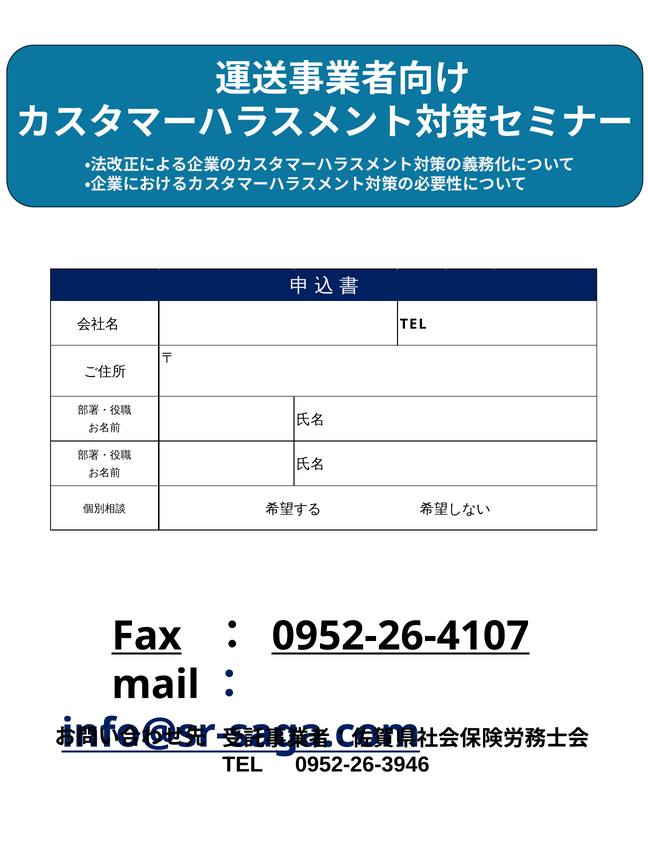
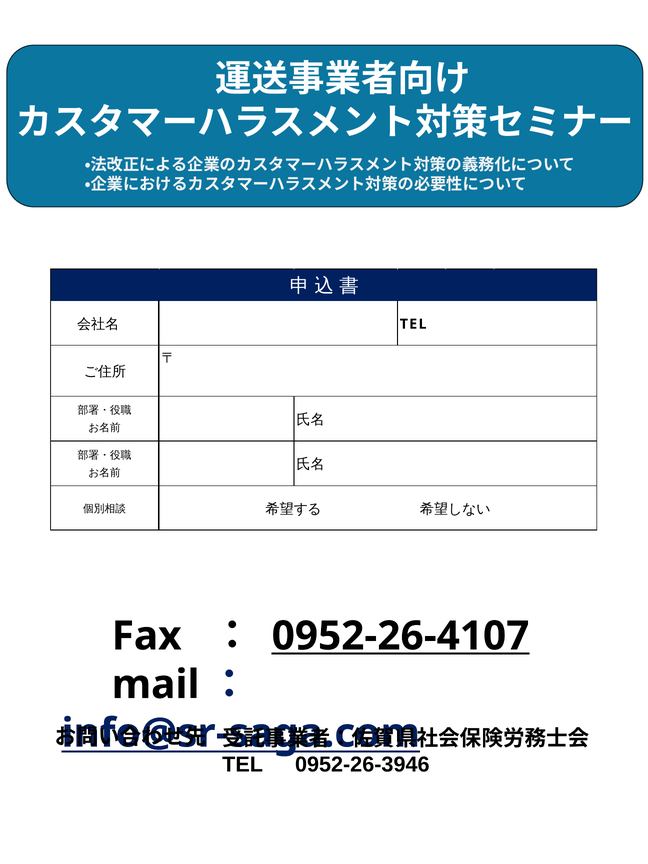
Fax underline: present -> none
